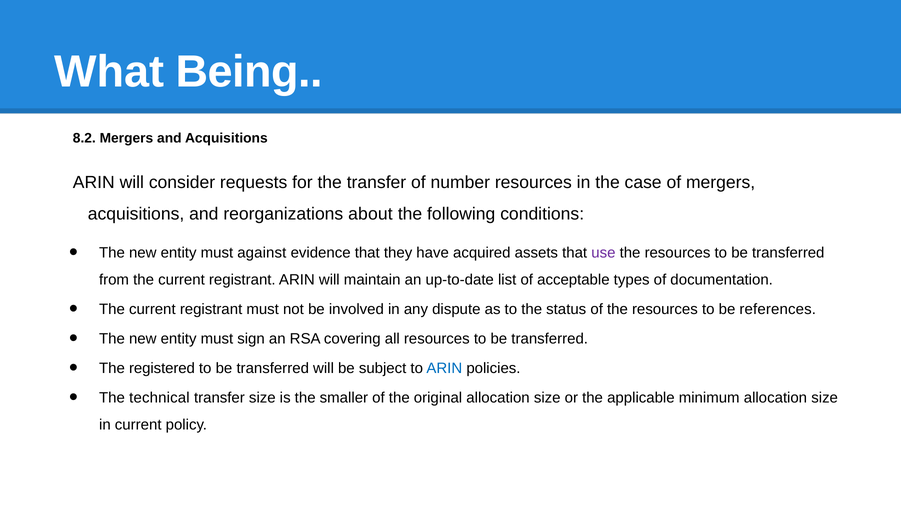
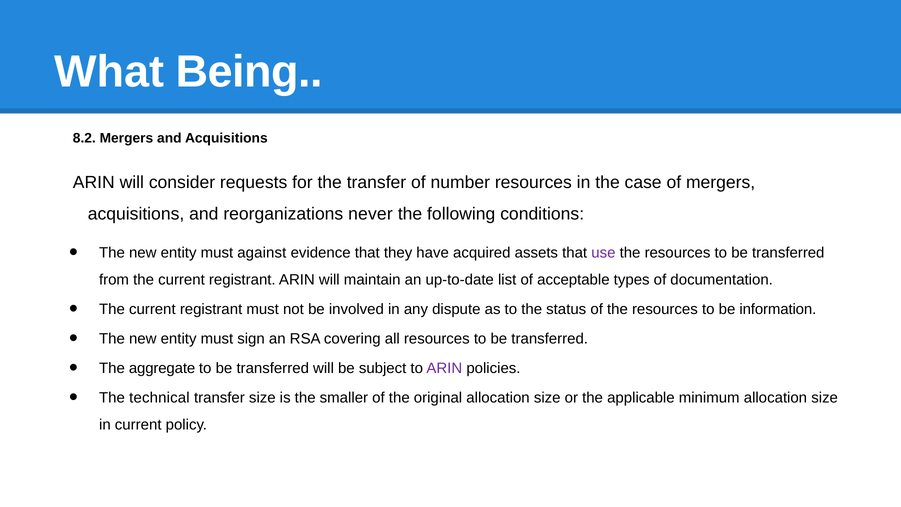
about: about -> never
references: references -> information
registered: registered -> aggregate
ARIN at (444, 368) colour: blue -> purple
